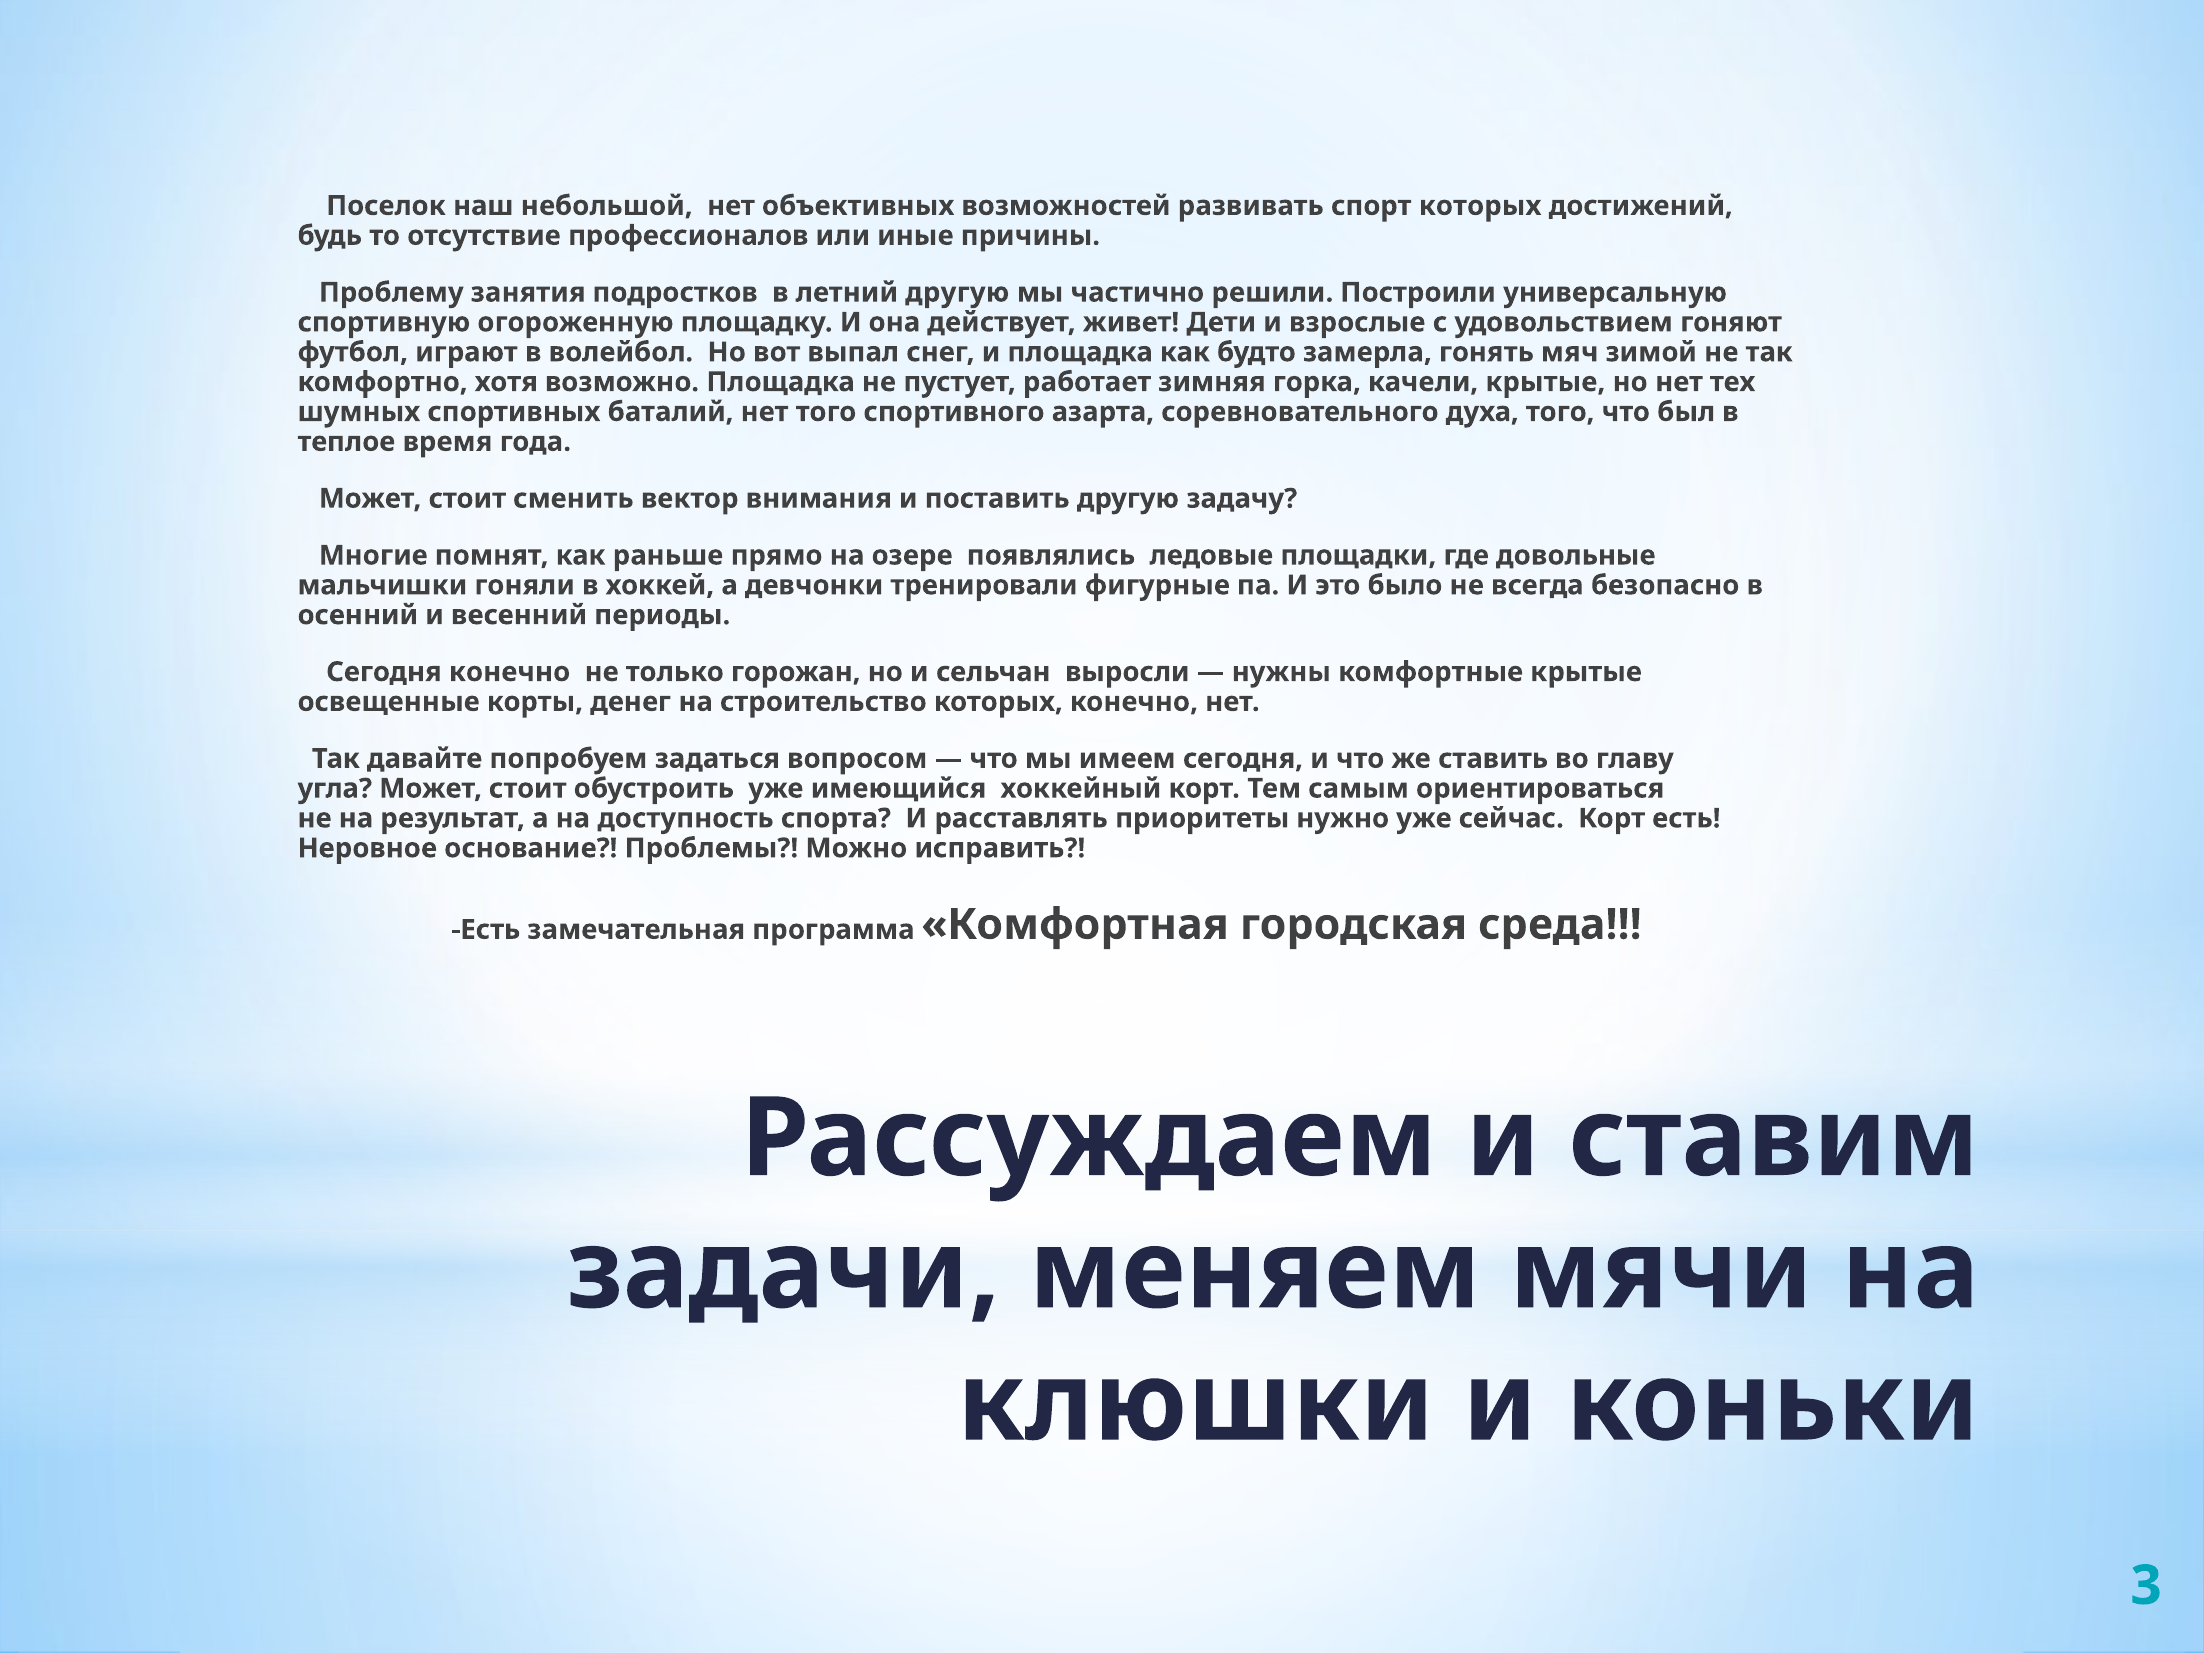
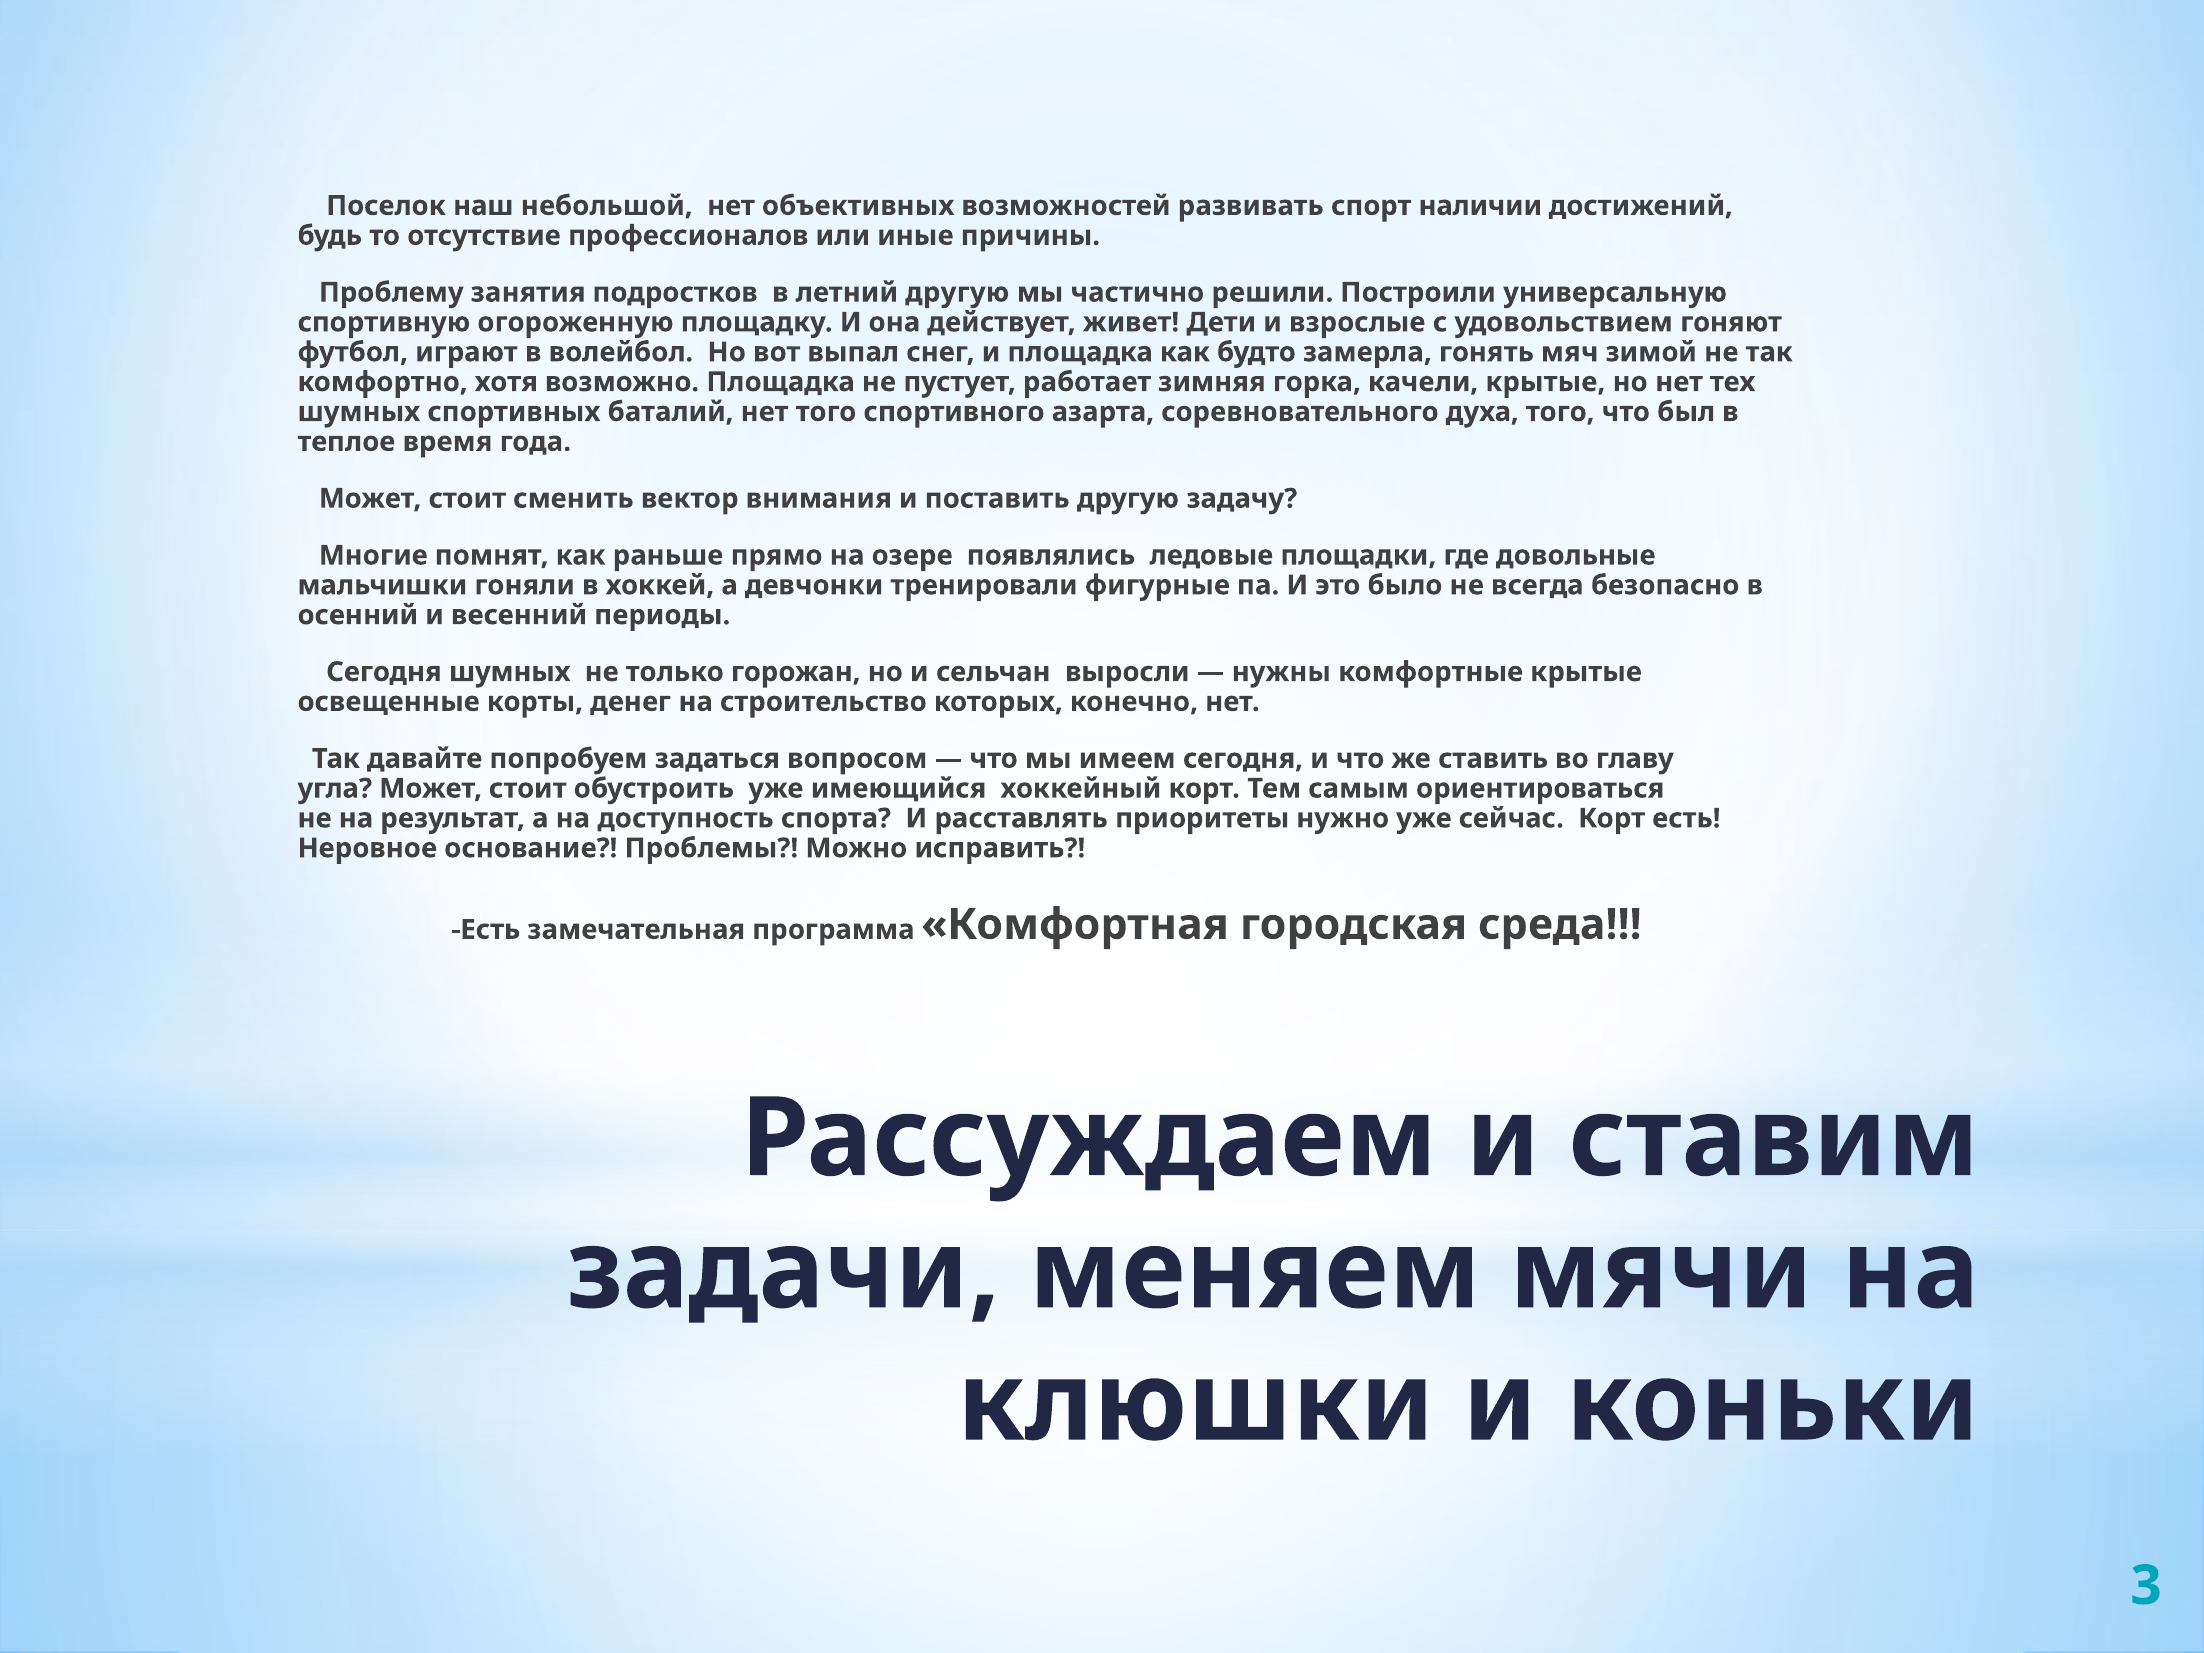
спорт которых: которых -> наличии
Сегодня конечно: конечно -> шумных
